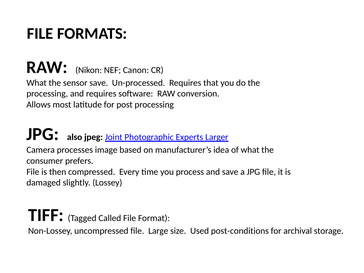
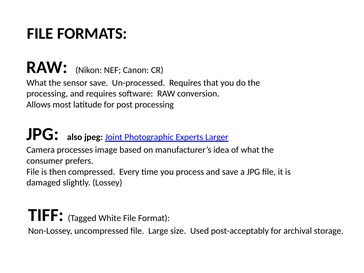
Called: Called -> White
post-conditions: post-conditions -> post-acceptably
